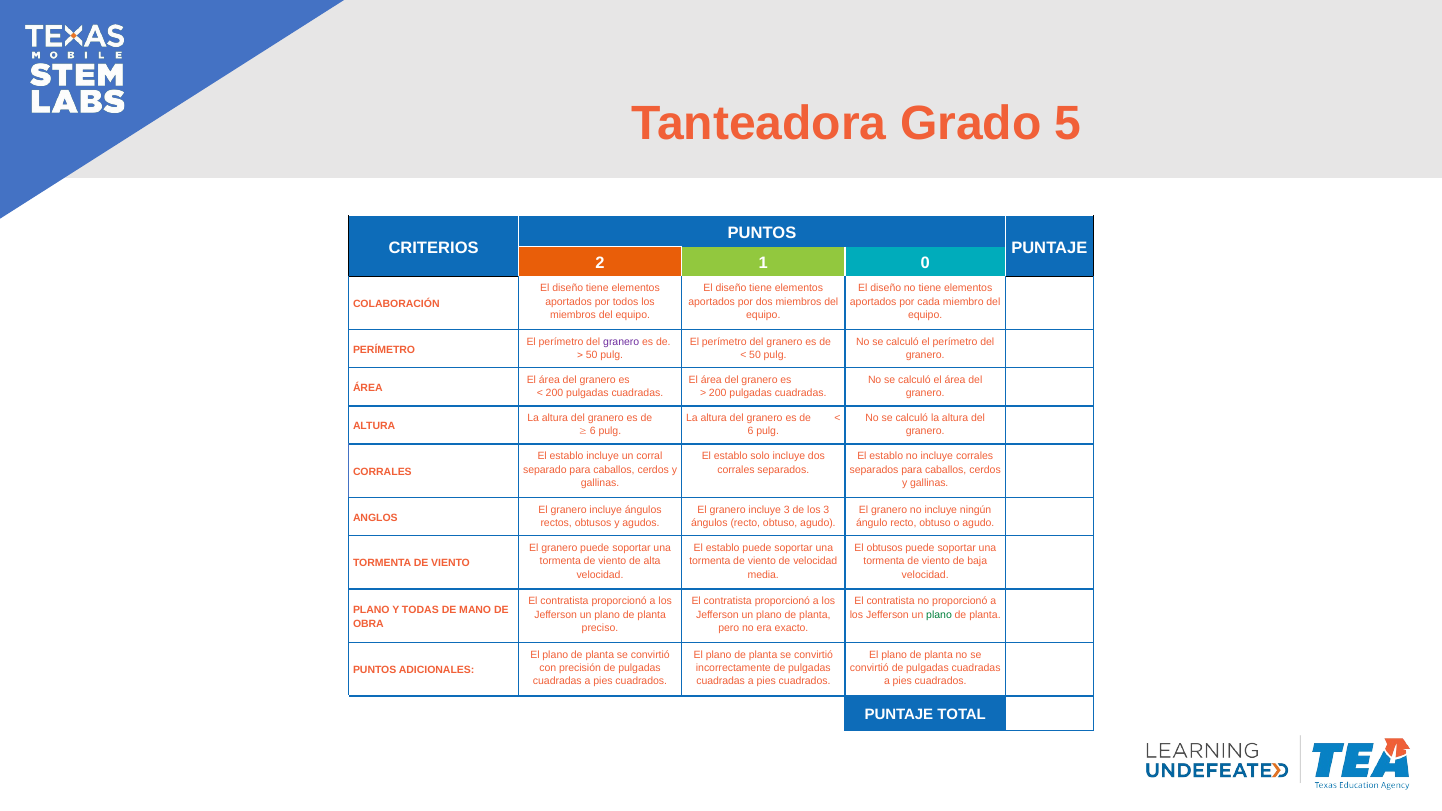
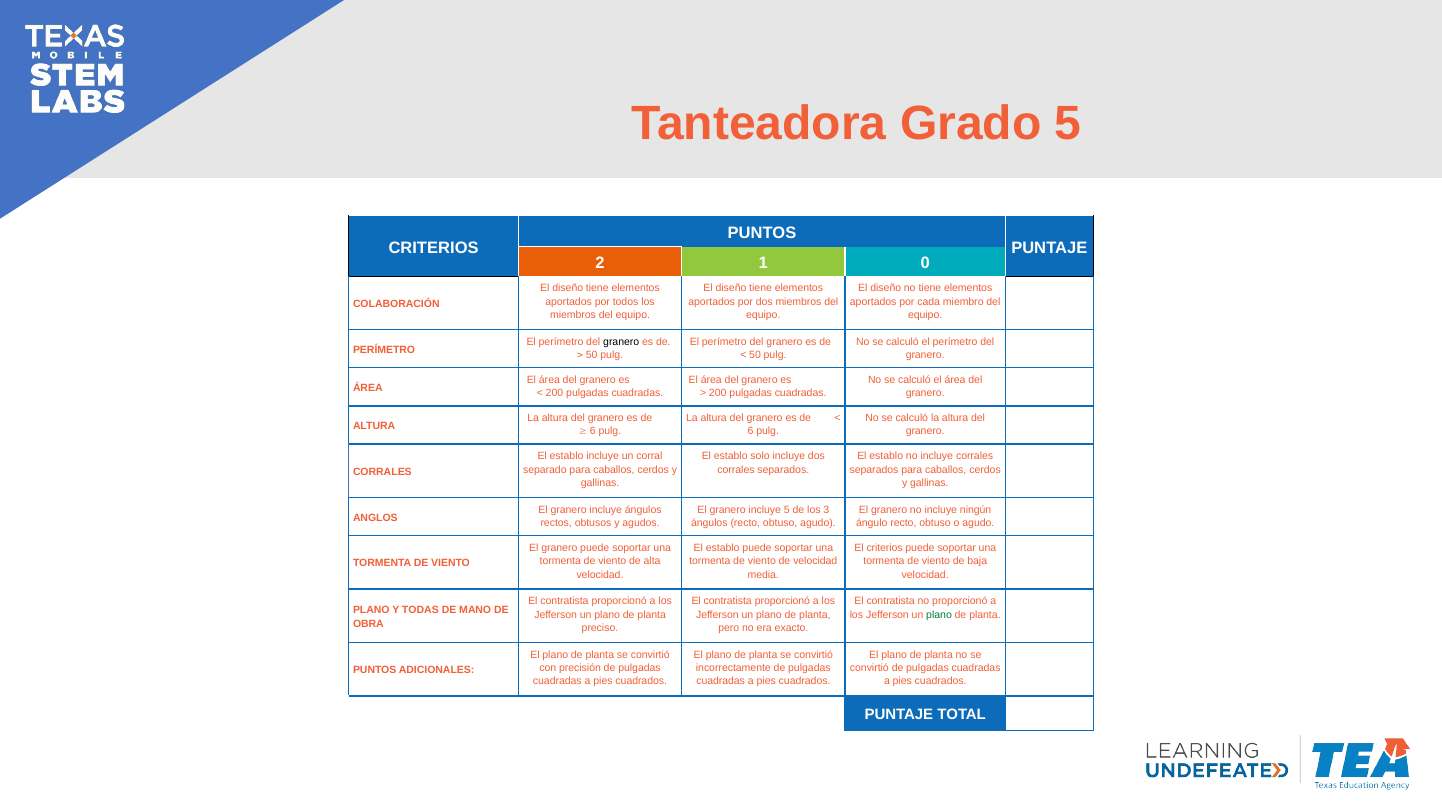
granero at (621, 342) colour: purple -> black
incluye 3: 3 -> 5
El obtusos: obtusos -> criterios
